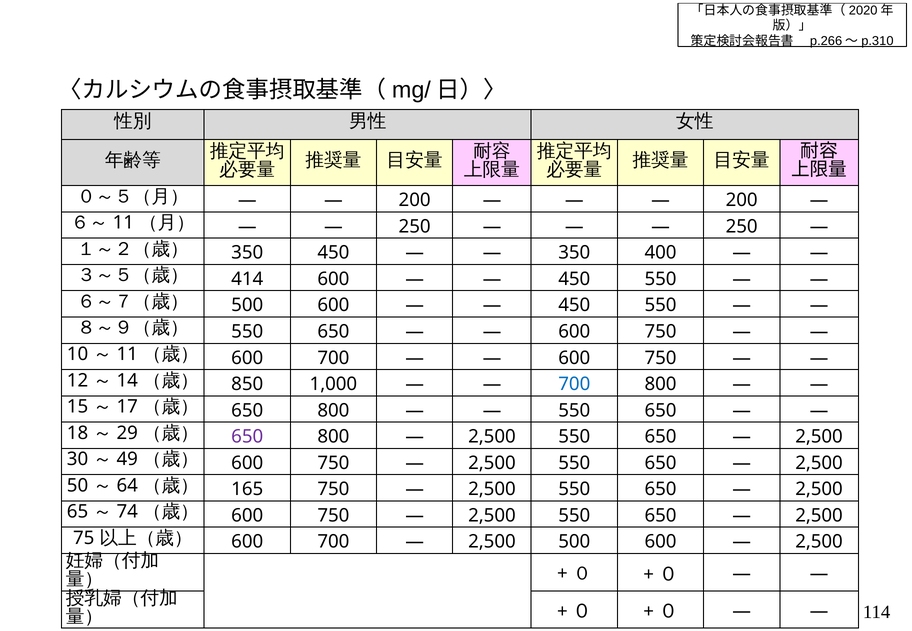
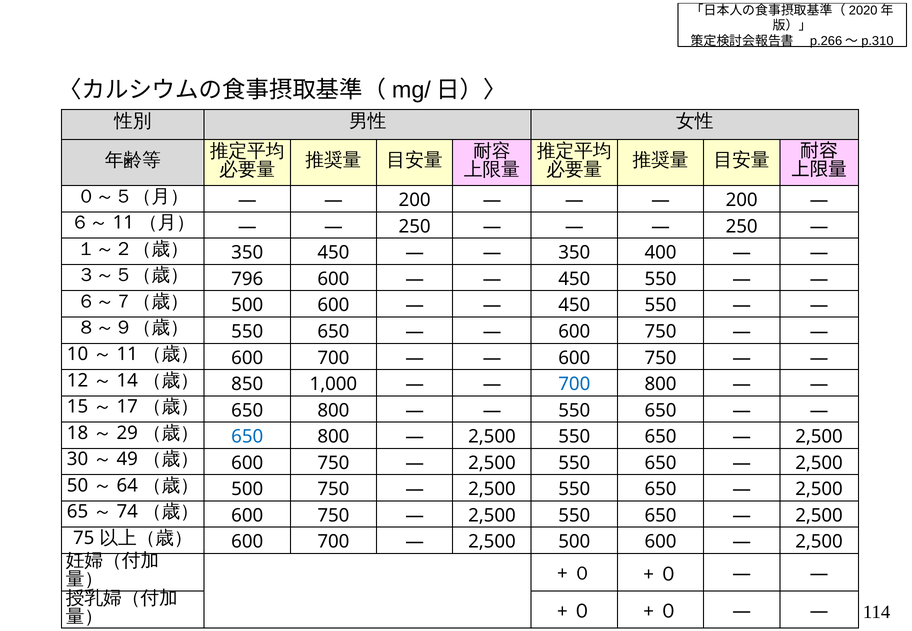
414: 414 -> 796
650 at (247, 437) colour: purple -> blue
165 at (247, 489): 165 -> 500
